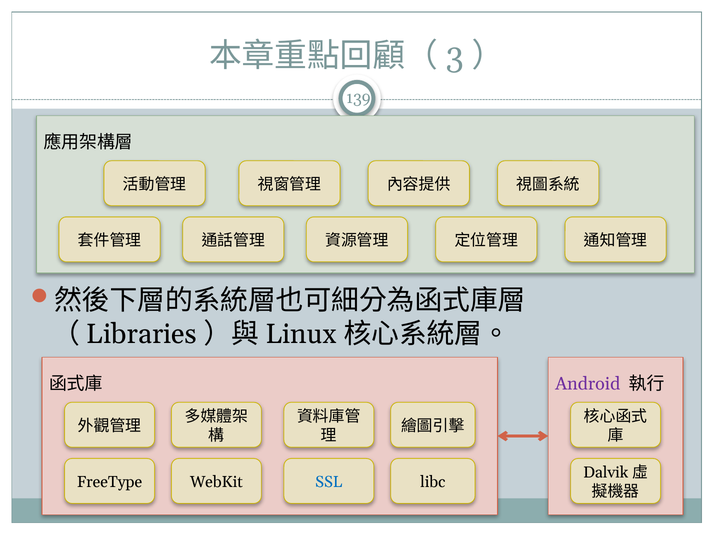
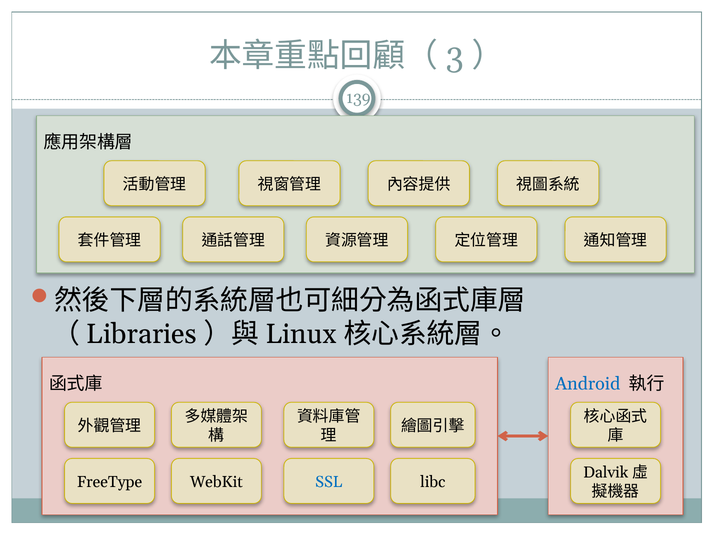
Android colour: purple -> blue
